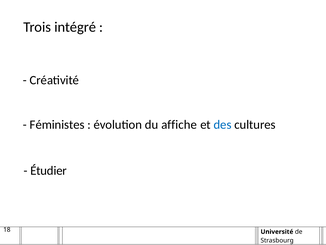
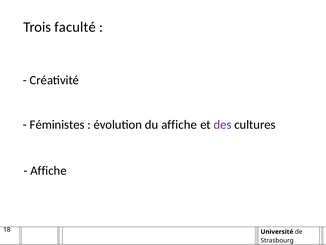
intégré: intégré -> faculté
des colour: blue -> purple
Étudier at (49, 170): Étudier -> Affiche
